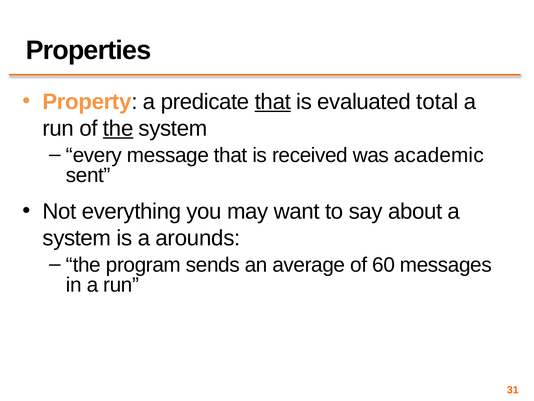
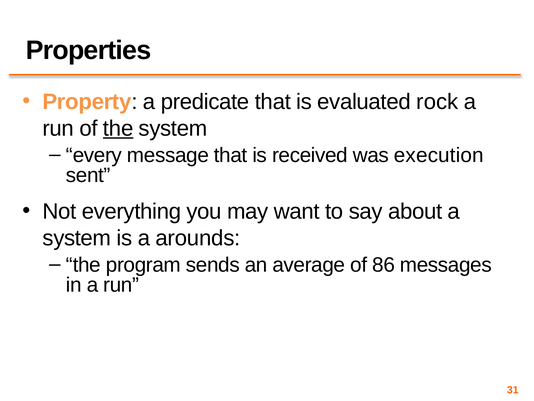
that at (273, 102) underline: present -> none
total: total -> rock
academic: academic -> execution
60: 60 -> 86
